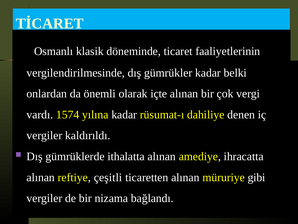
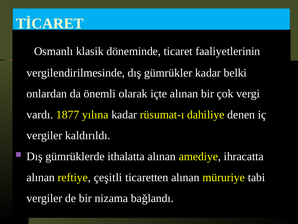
1574: 1574 -> 1877
gibi: gibi -> tabi
